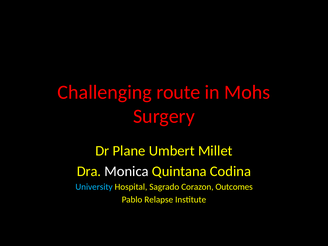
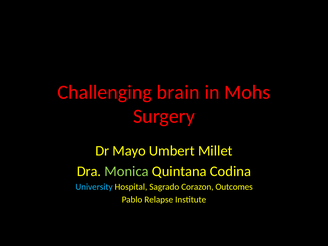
route: route -> brain
Plane: Plane -> Mayo
Monica colour: white -> light green
